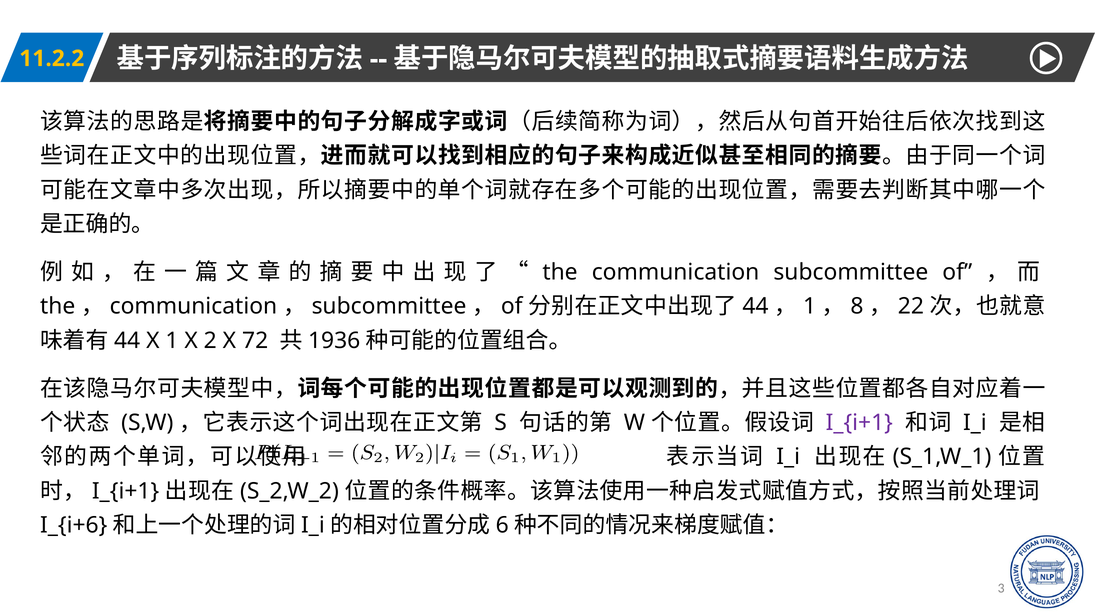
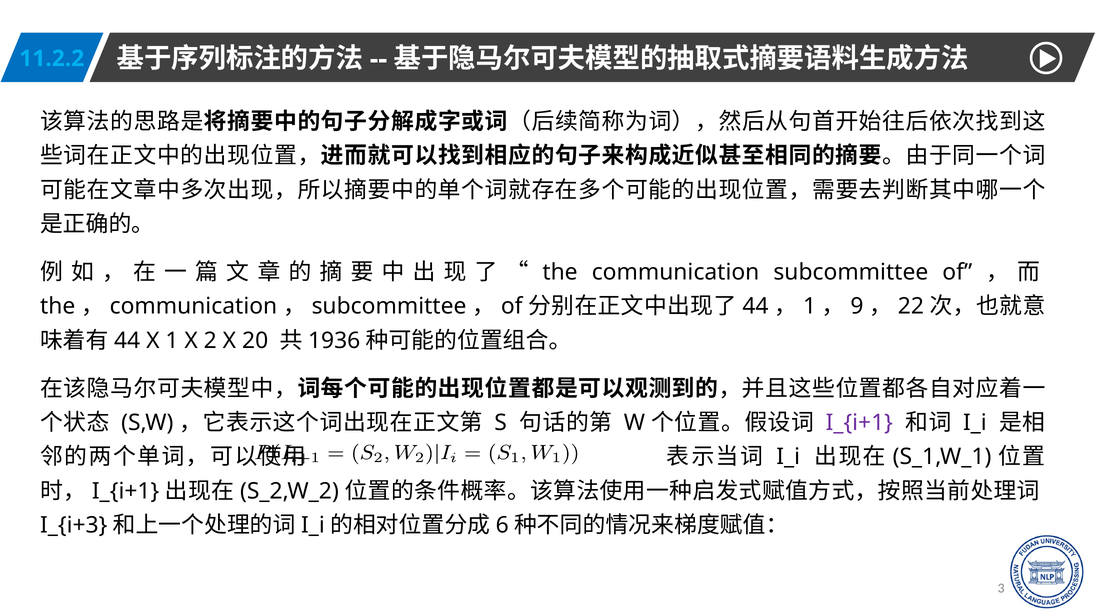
11.2.2 colour: yellow -> light blue
8: 8 -> 9
72: 72 -> 20
I_{i+6: I_{i+6 -> I_{i+3
